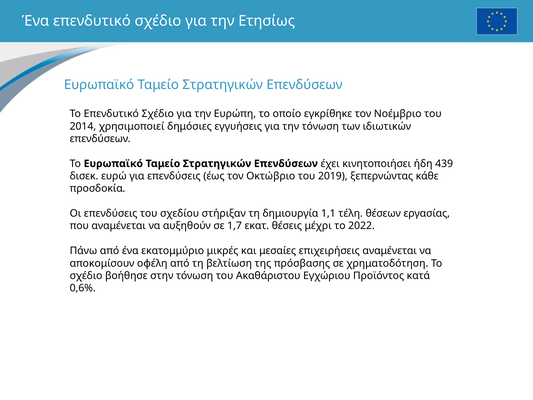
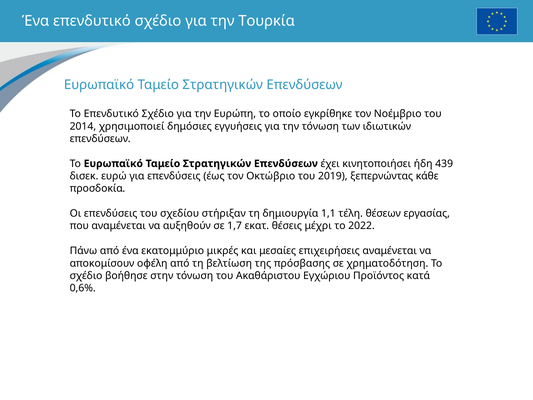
Ετησίως: Ετησίως -> Τουρκία
